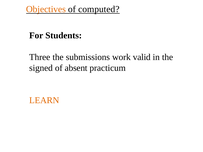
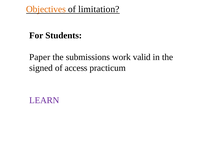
computed: computed -> limitation
Three: Three -> Paper
absent: absent -> access
LEARN colour: orange -> purple
